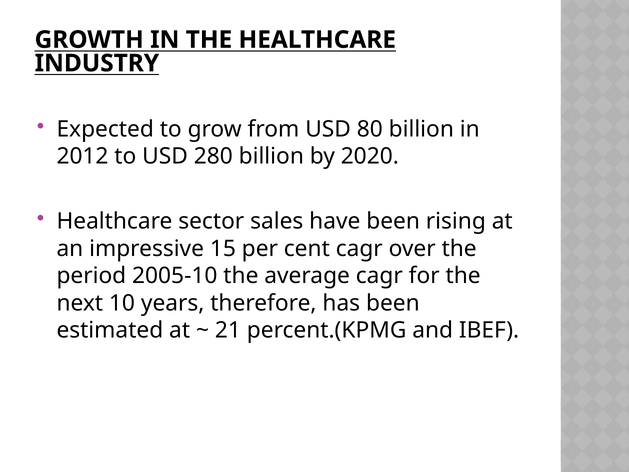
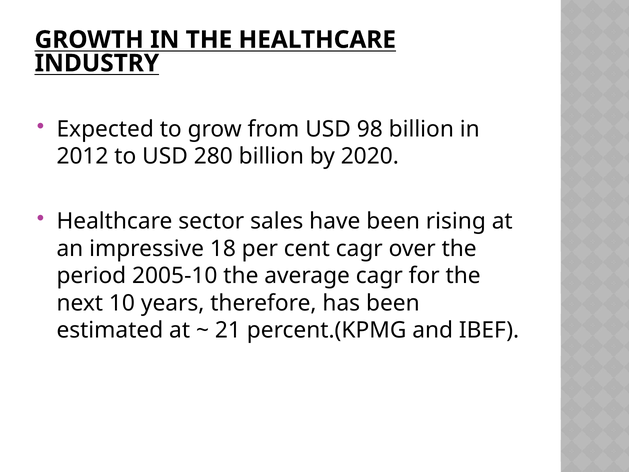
80: 80 -> 98
15: 15 -> 18
